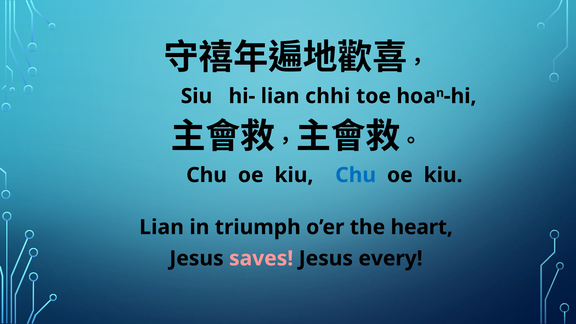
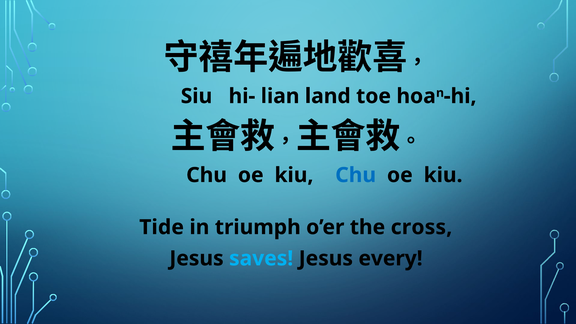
chhi: chhi -> land
Lian at (162, 227): Lian -> Tide
heart: heart -> cross
saves colour: pink -> light blue
